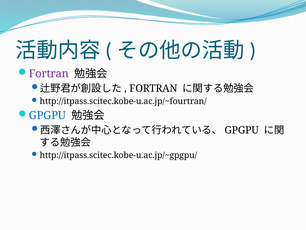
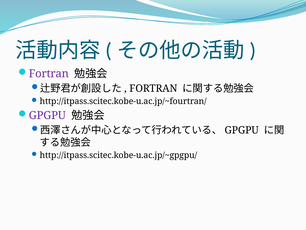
GPGPU at (47, 115) colour: blue -> purple
